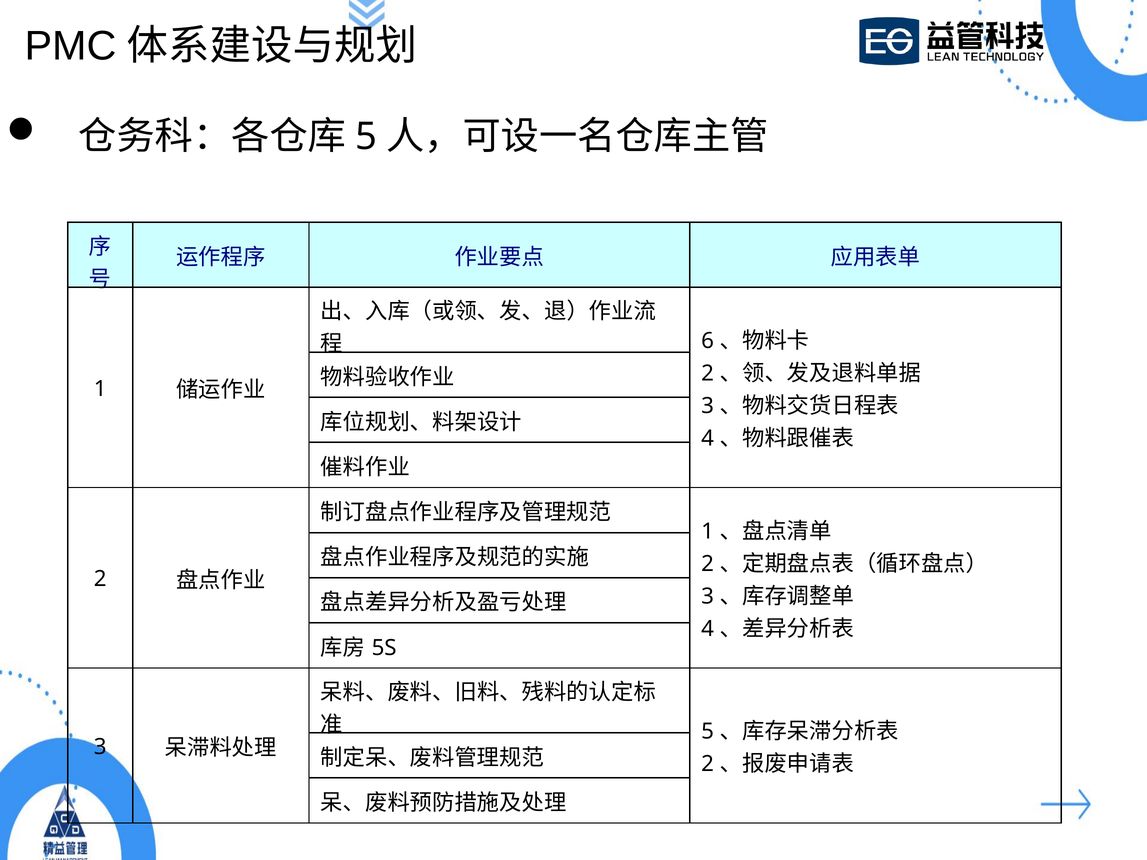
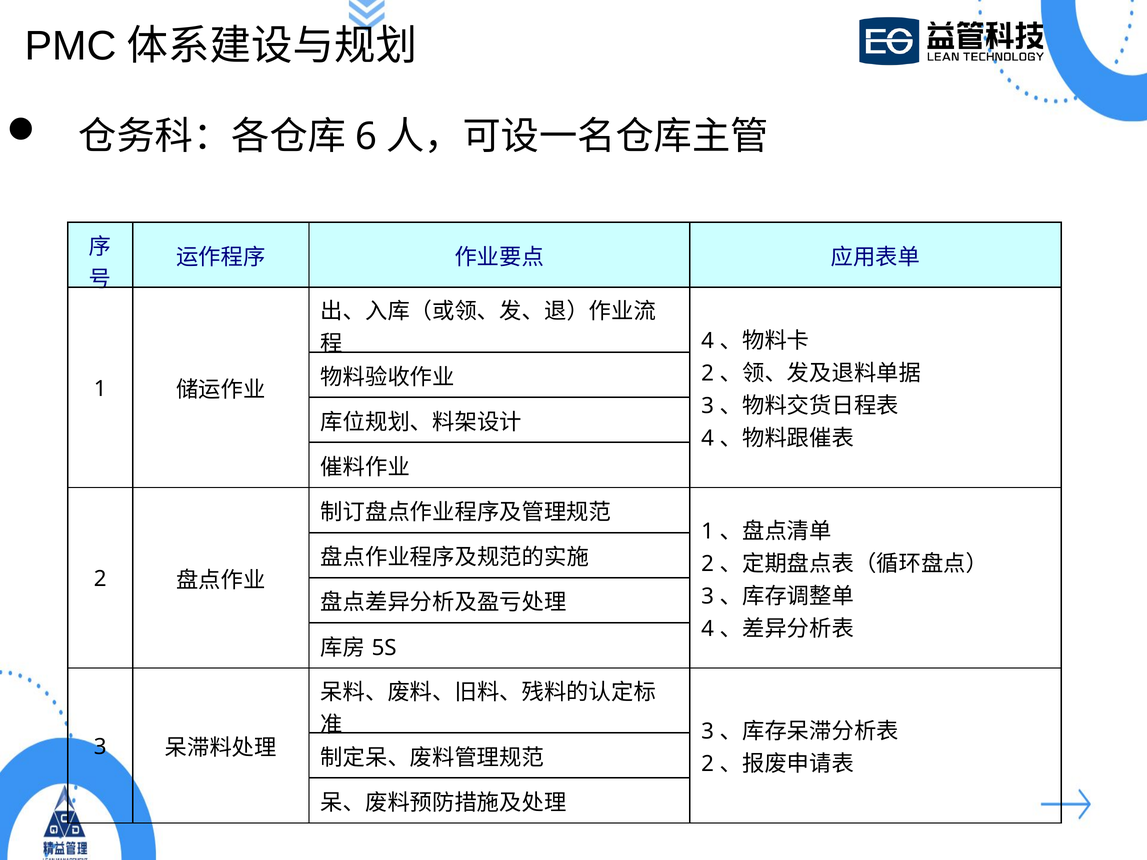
5 at (366, 136): 5 -> 6
6 at (708, 341): 6 -> 4
5 at (708, 732): 5 -> 3
